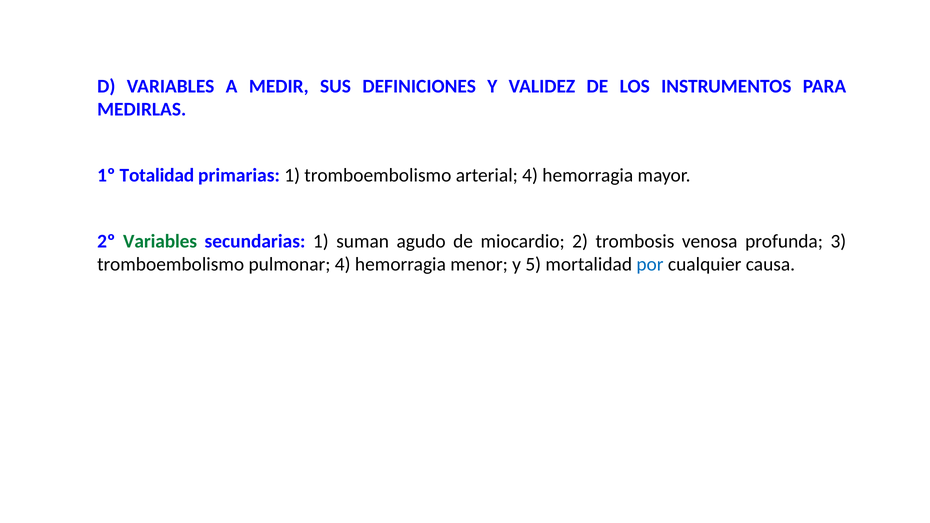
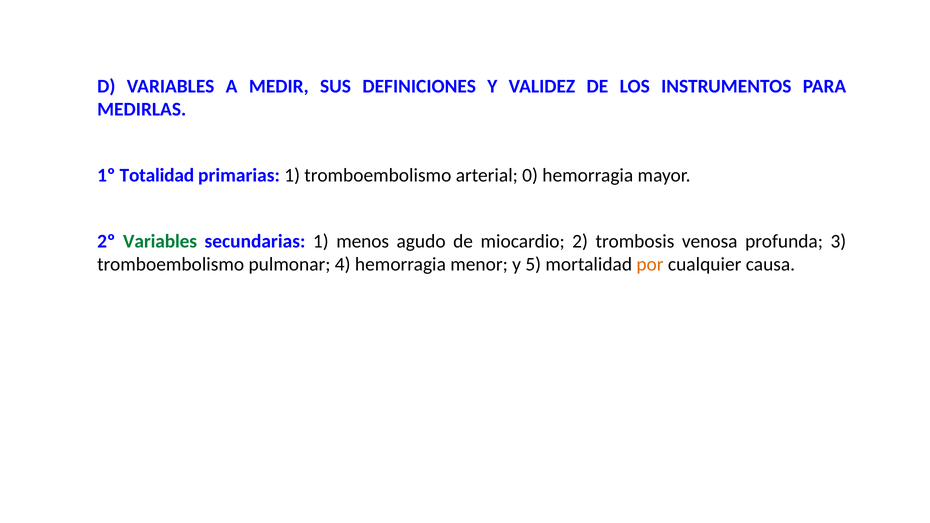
arterial 4: 4 -> 0
suman: suman -> menos
por colour: blue -> orange
